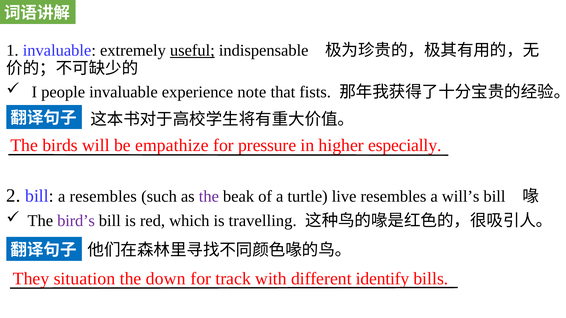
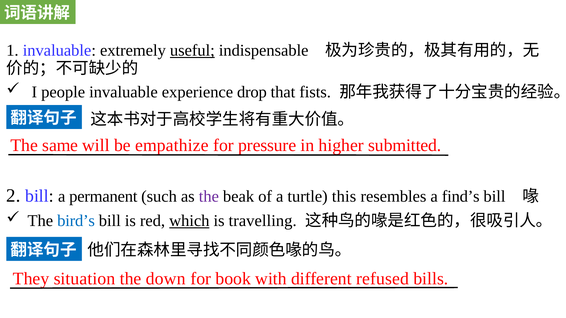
note: note -> drop
birds: birds -> same
especially: especially -> submitted
a resembles: resembles -> permanent
live: live -> this
will’s: will’s -> find’s
bird’s colour: purple -> blue
which underline: none -> present
track: track -> book
identify: identify -> refused
